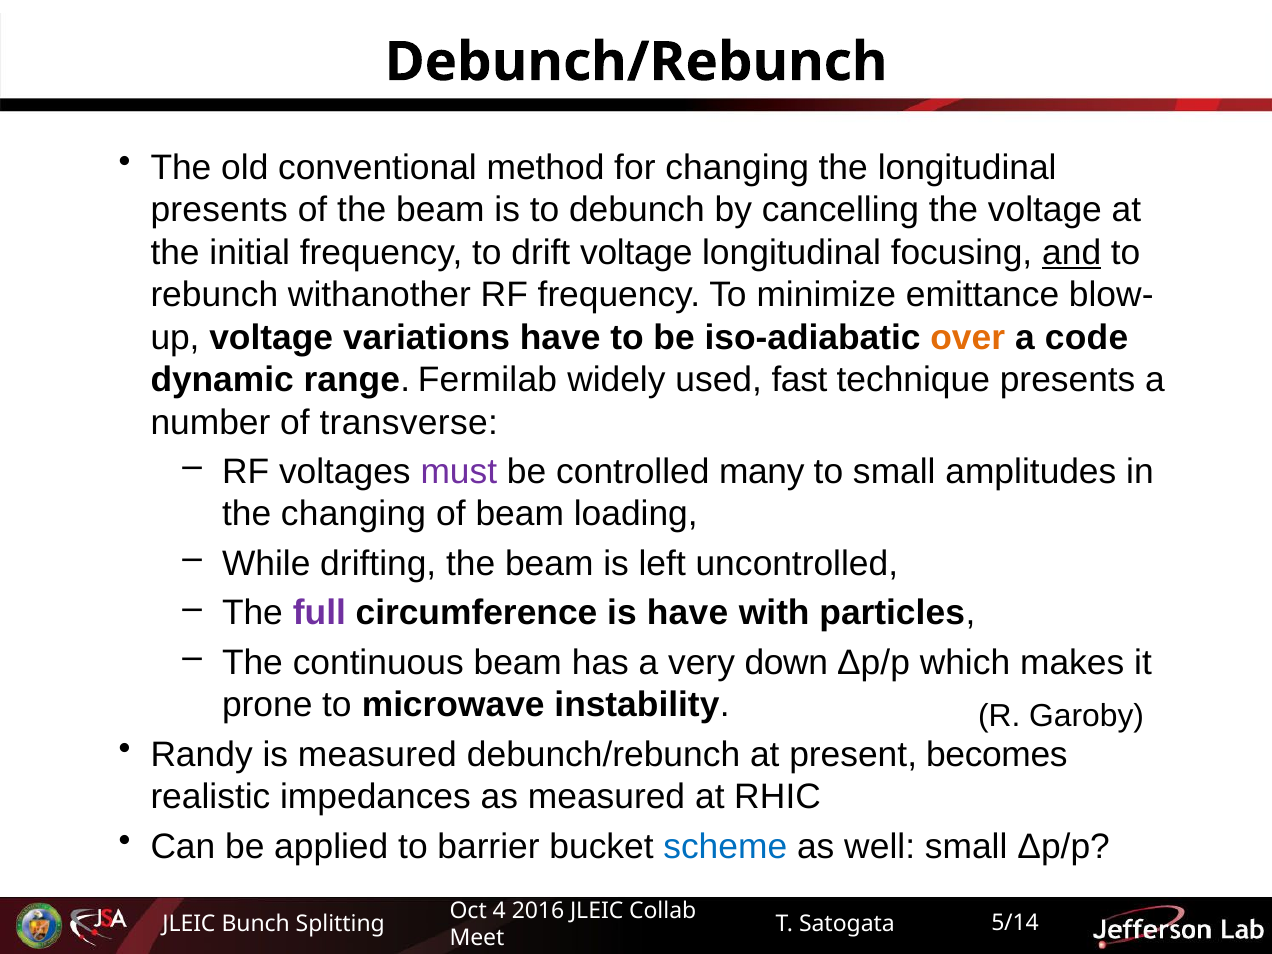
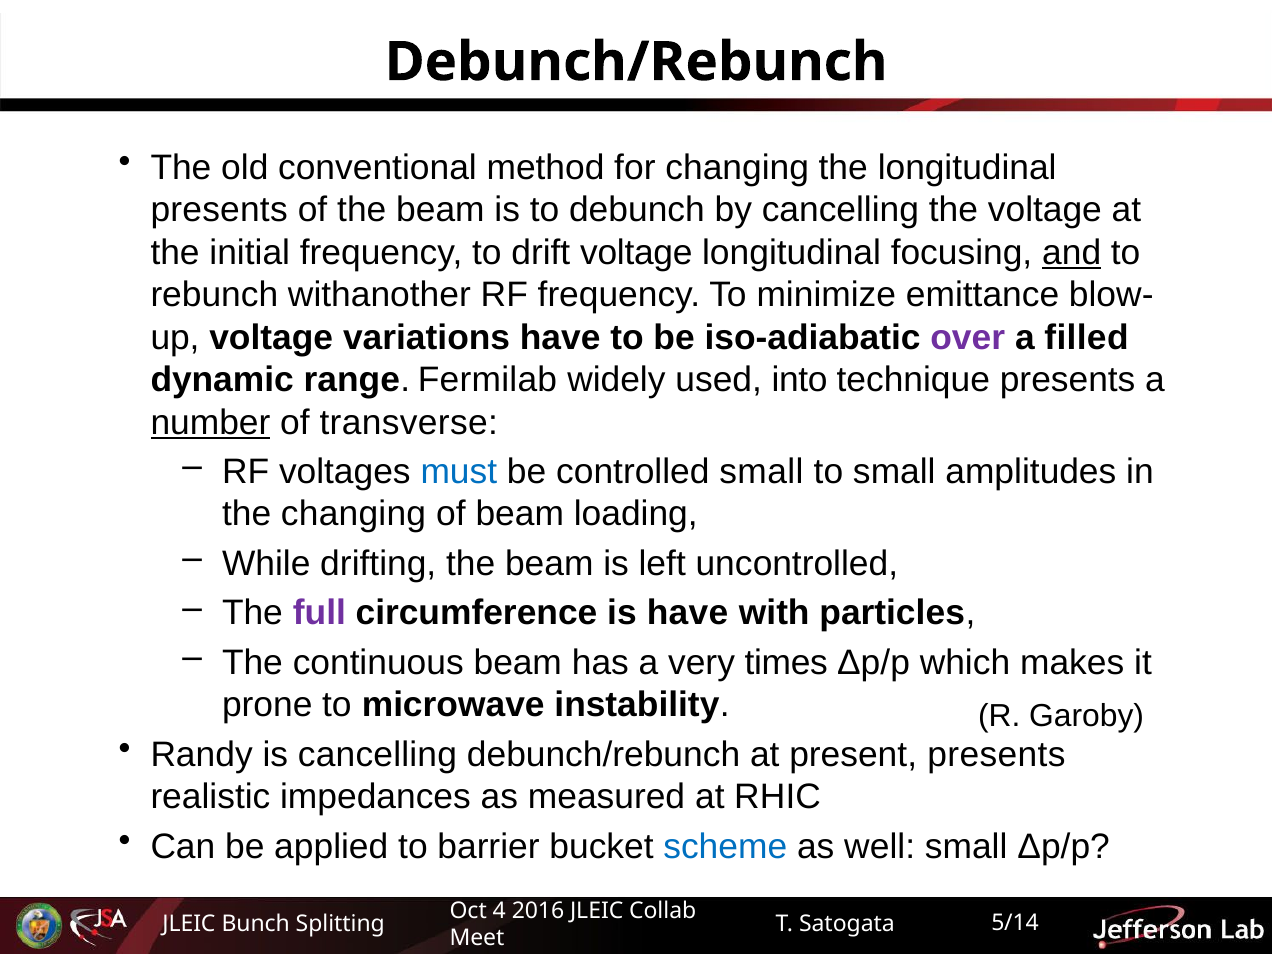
over colour: orange -> purple
code: code -> filled
fast: fast -> into
number underline: none -> present
must colour: purple -> blue
controlled many: many -> small
down: down -> times
is measured: measured -> cancelling
present becomes: becomes -> presents
